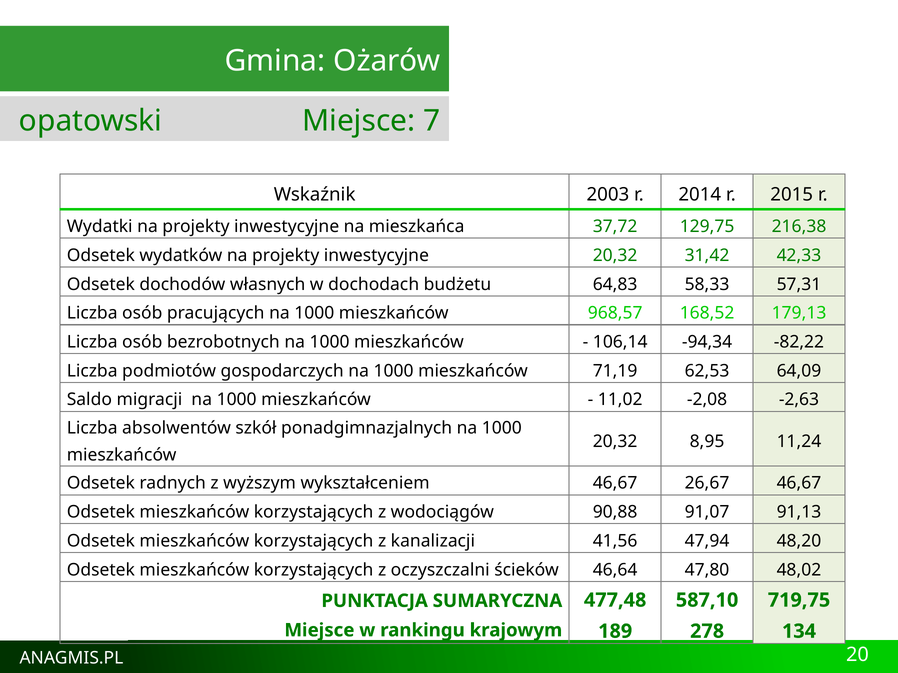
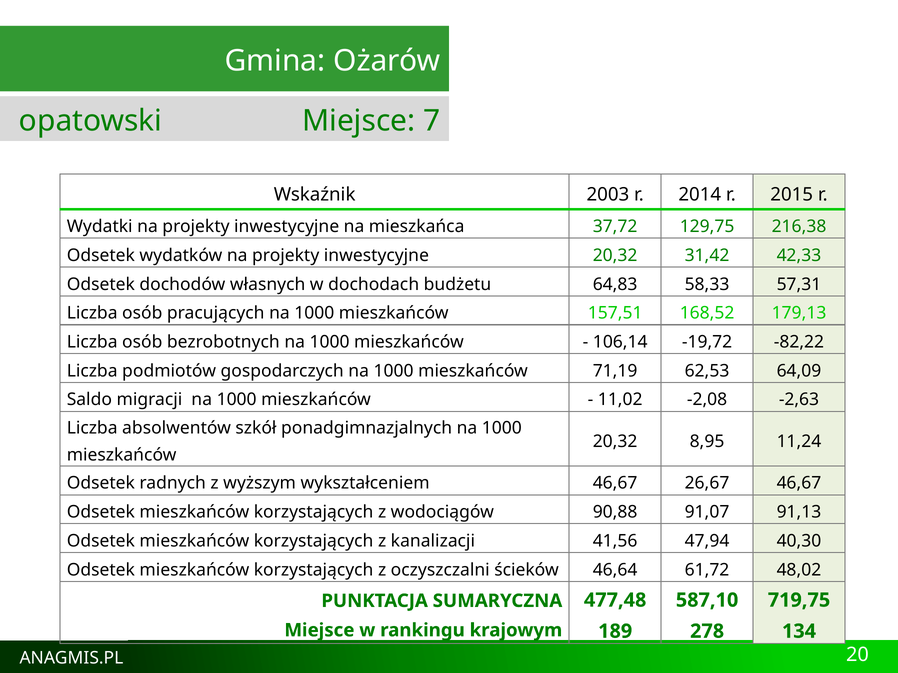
968,57: 968,57 -> 157,51
-94,34: -94,34 -> -19,72
48,20: 48,20 -> 40,30
47,80: 47,80 -> 61,72
